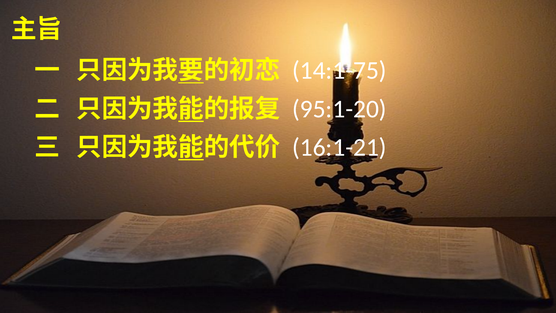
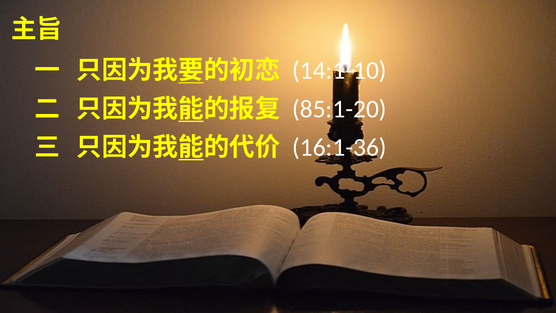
14:1-75: 14:1-75 -> 14:1-10
95:1-20: 95:1-20 -> 85:1-20
16:1-21: 16:1-21 -> 16:1-36
